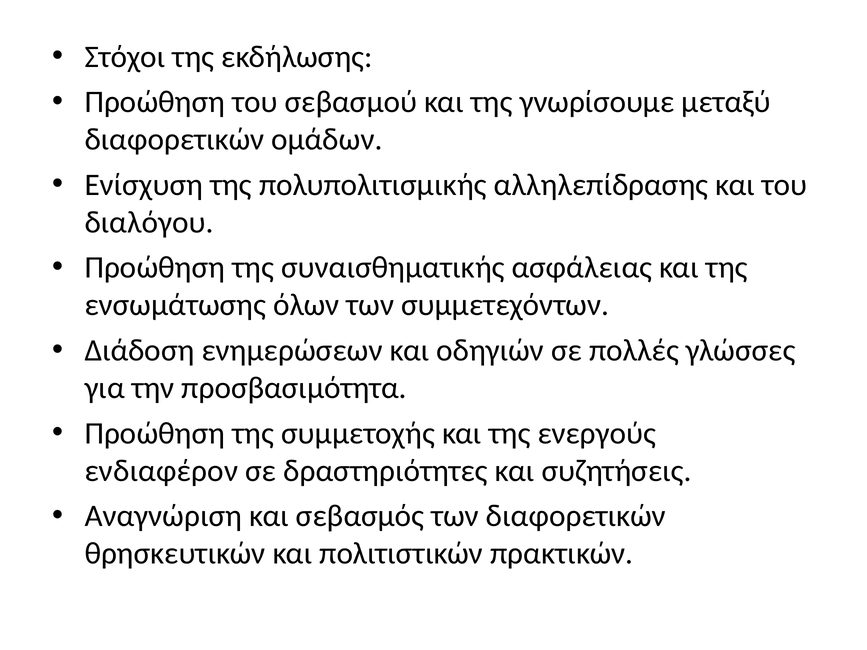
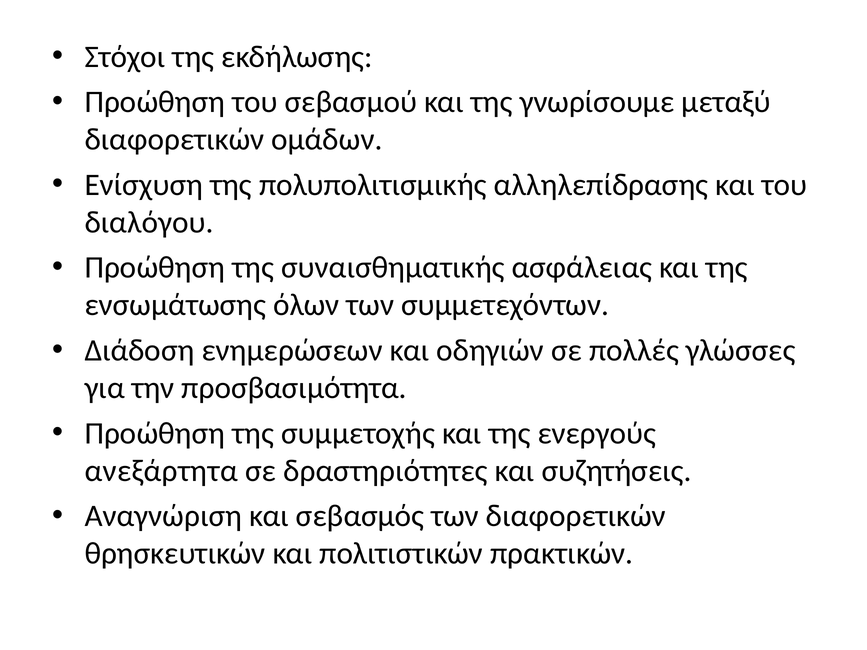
ενδιαφέρον: ενδιαφέρον -> ανεξάρτητα
